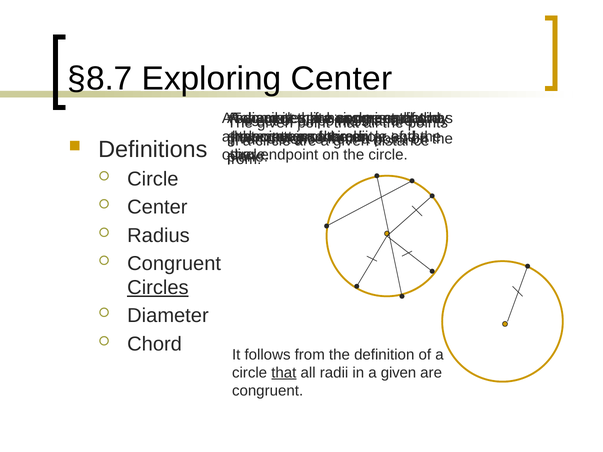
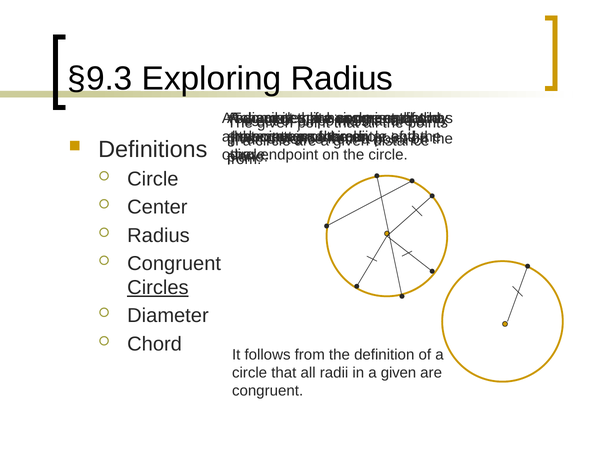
§8.7: §8.7 -> §9.3
Exploring Center: Center -> Radius
that at (284, 373) underline: present -> none
